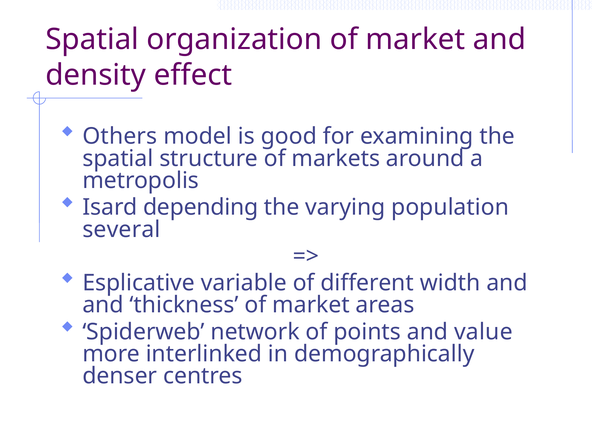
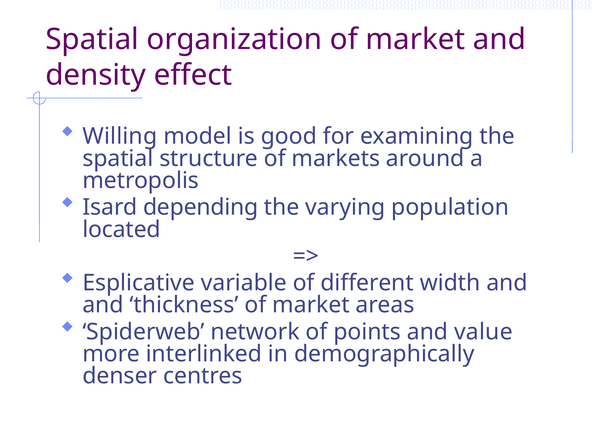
Others: Others -> Willing
several: several -> located
